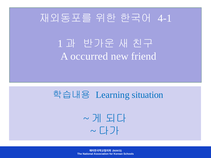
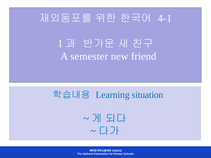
occurred: occurred -> semester
